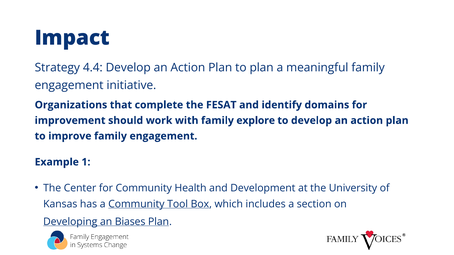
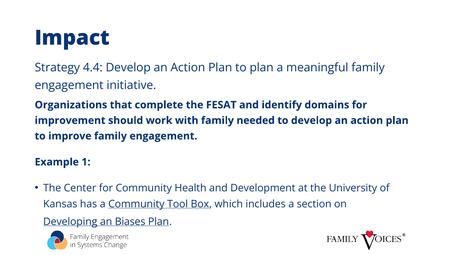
explore: explore -> needed
